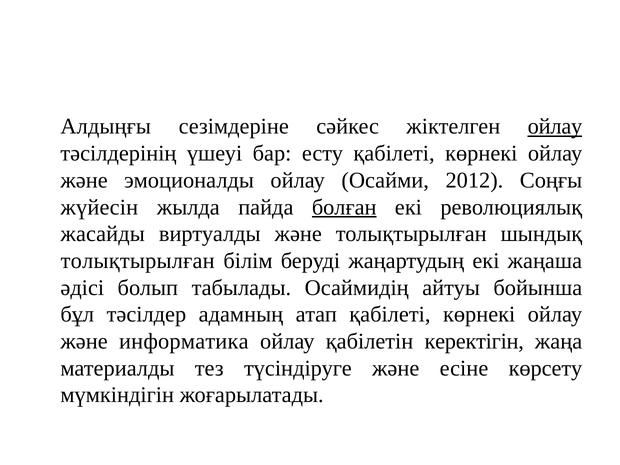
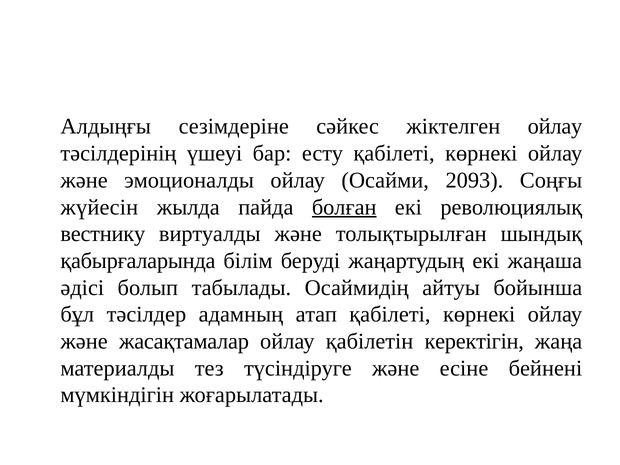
ойлау at (555, 127) underline: present -> none
2012: 2012 -> 2093
жасайды: жасайды -> вестнику
толықтырылған at (138, 261): толықтырылған -> қабырғаларында
информатика: информатика -> жасақтамалар
көрсету: көрсету -> бейнені
